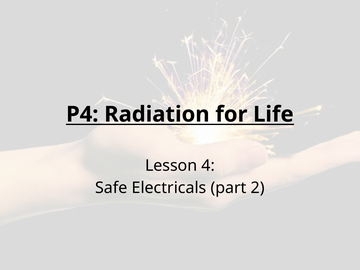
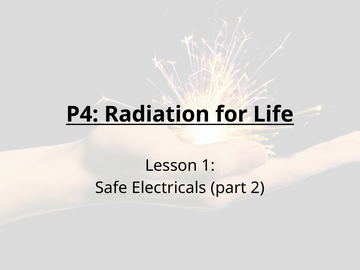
4: 4 -> 1
